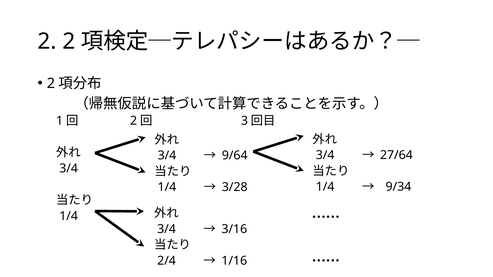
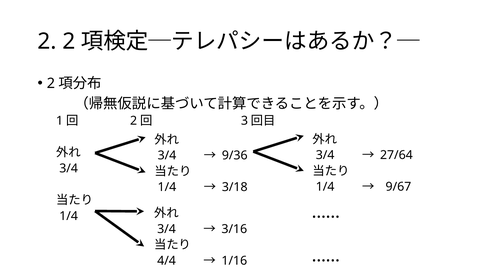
9/64: 9/64 -> 9/36
9/34: 9/34 -> 9/67
3/28: 3/28 -> 3/18
2/4: 2/4 -> 4/4
